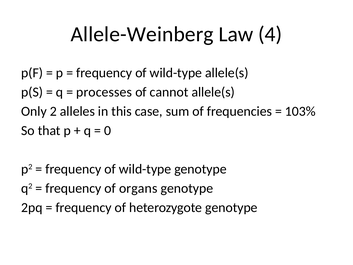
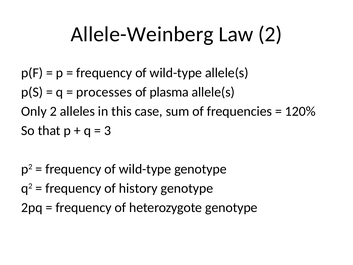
Law 4: 4 -> 2
cannot: cannot -> plasma
103%: 103% -> 120%
0: 0 -> 3
organs: organs -> history
